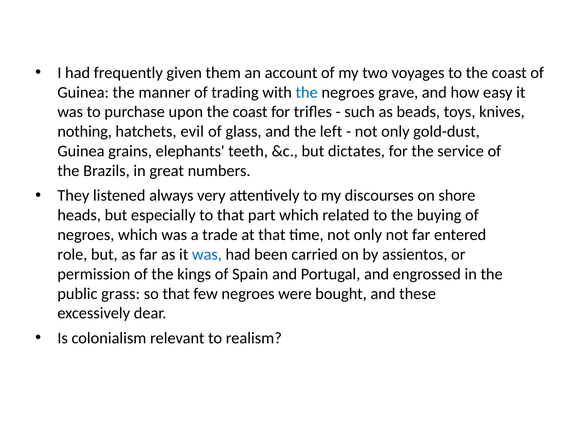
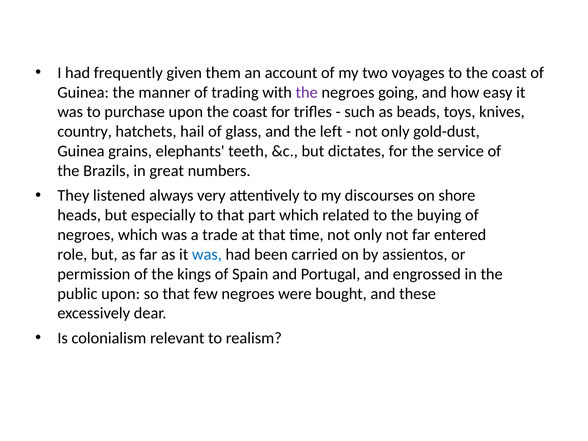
the at (307, 92) colour: blue -> purple
grave: grave -> going
nothing: nothing -> country
evil: evil -> hail
public grass: grass -> upon
